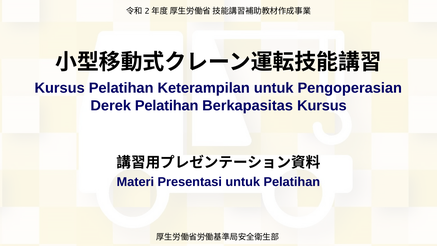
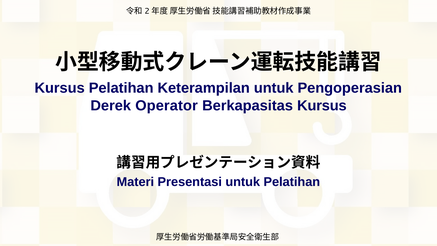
Derek Pelatihan: Pelatihan -> Operator
